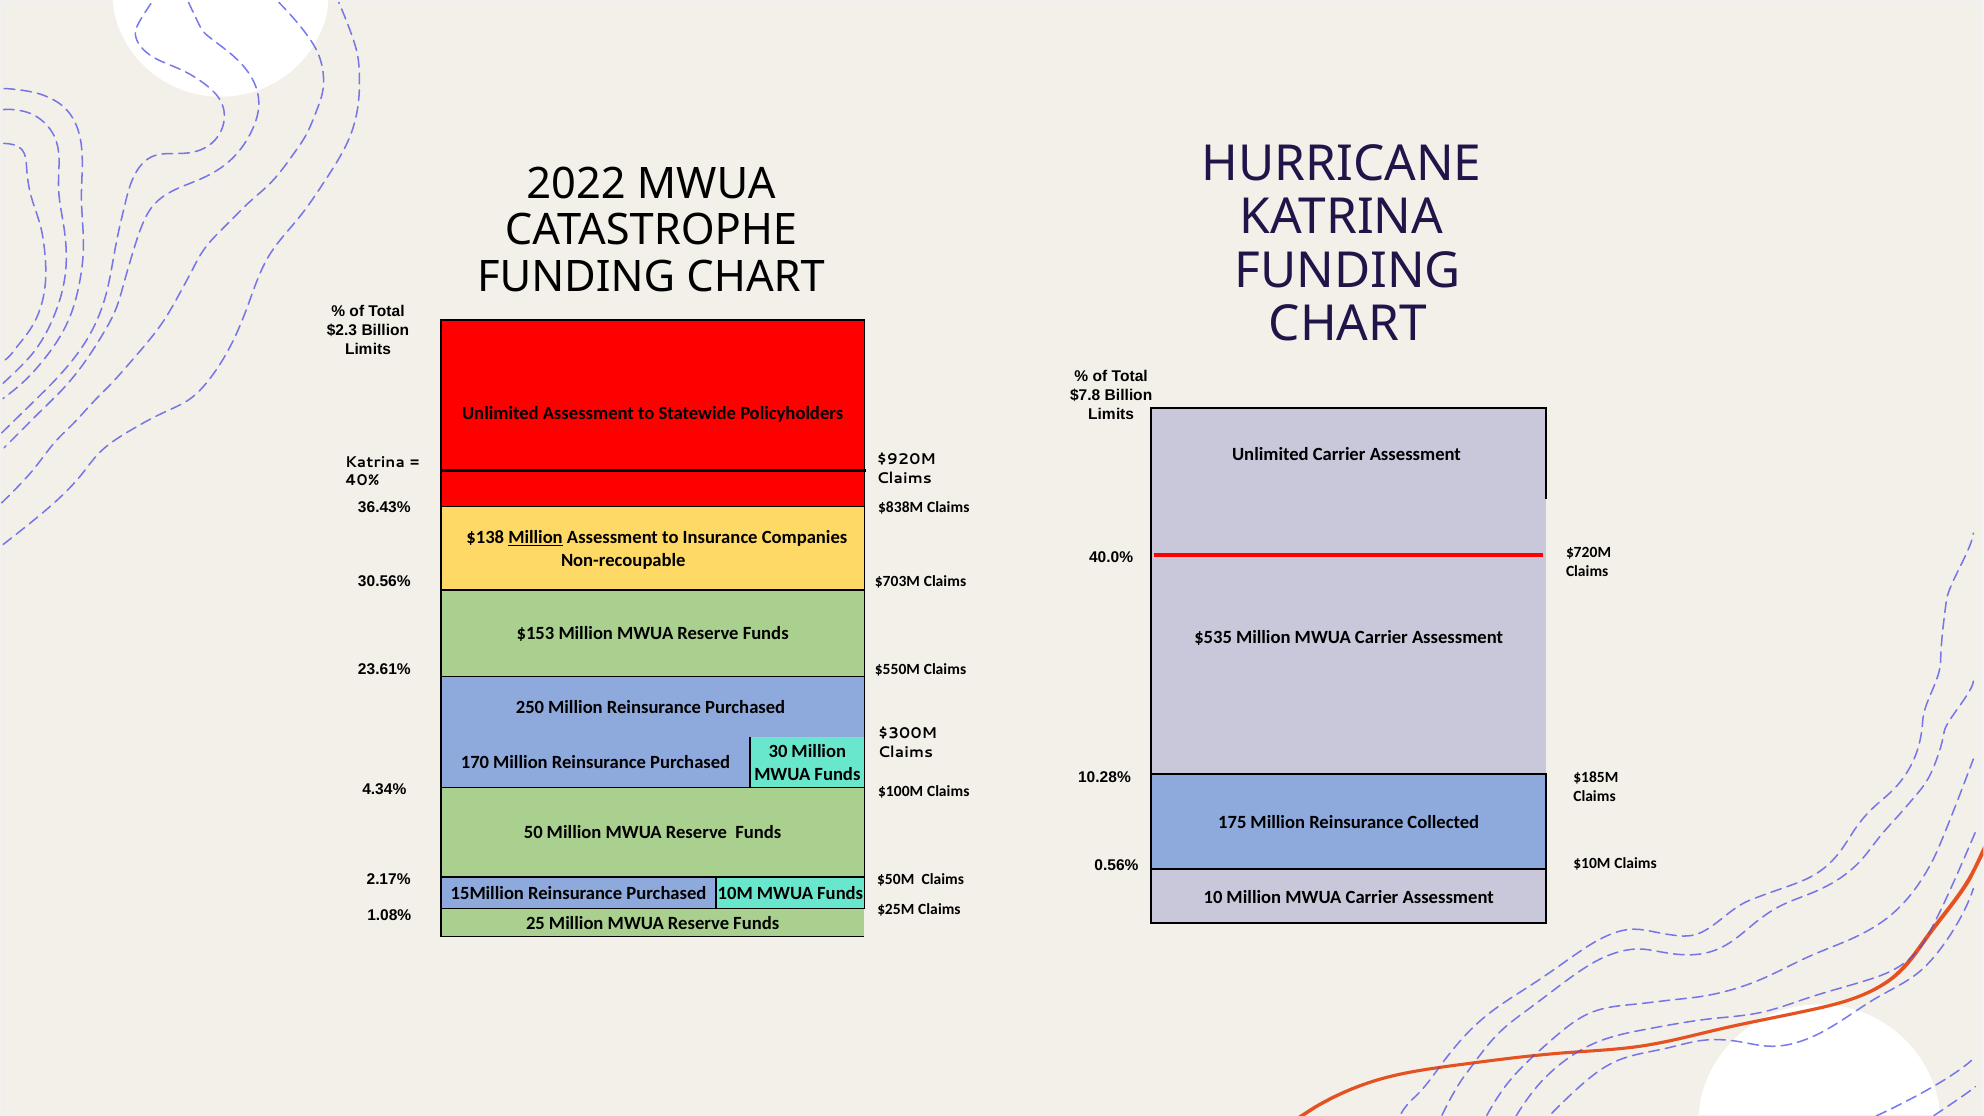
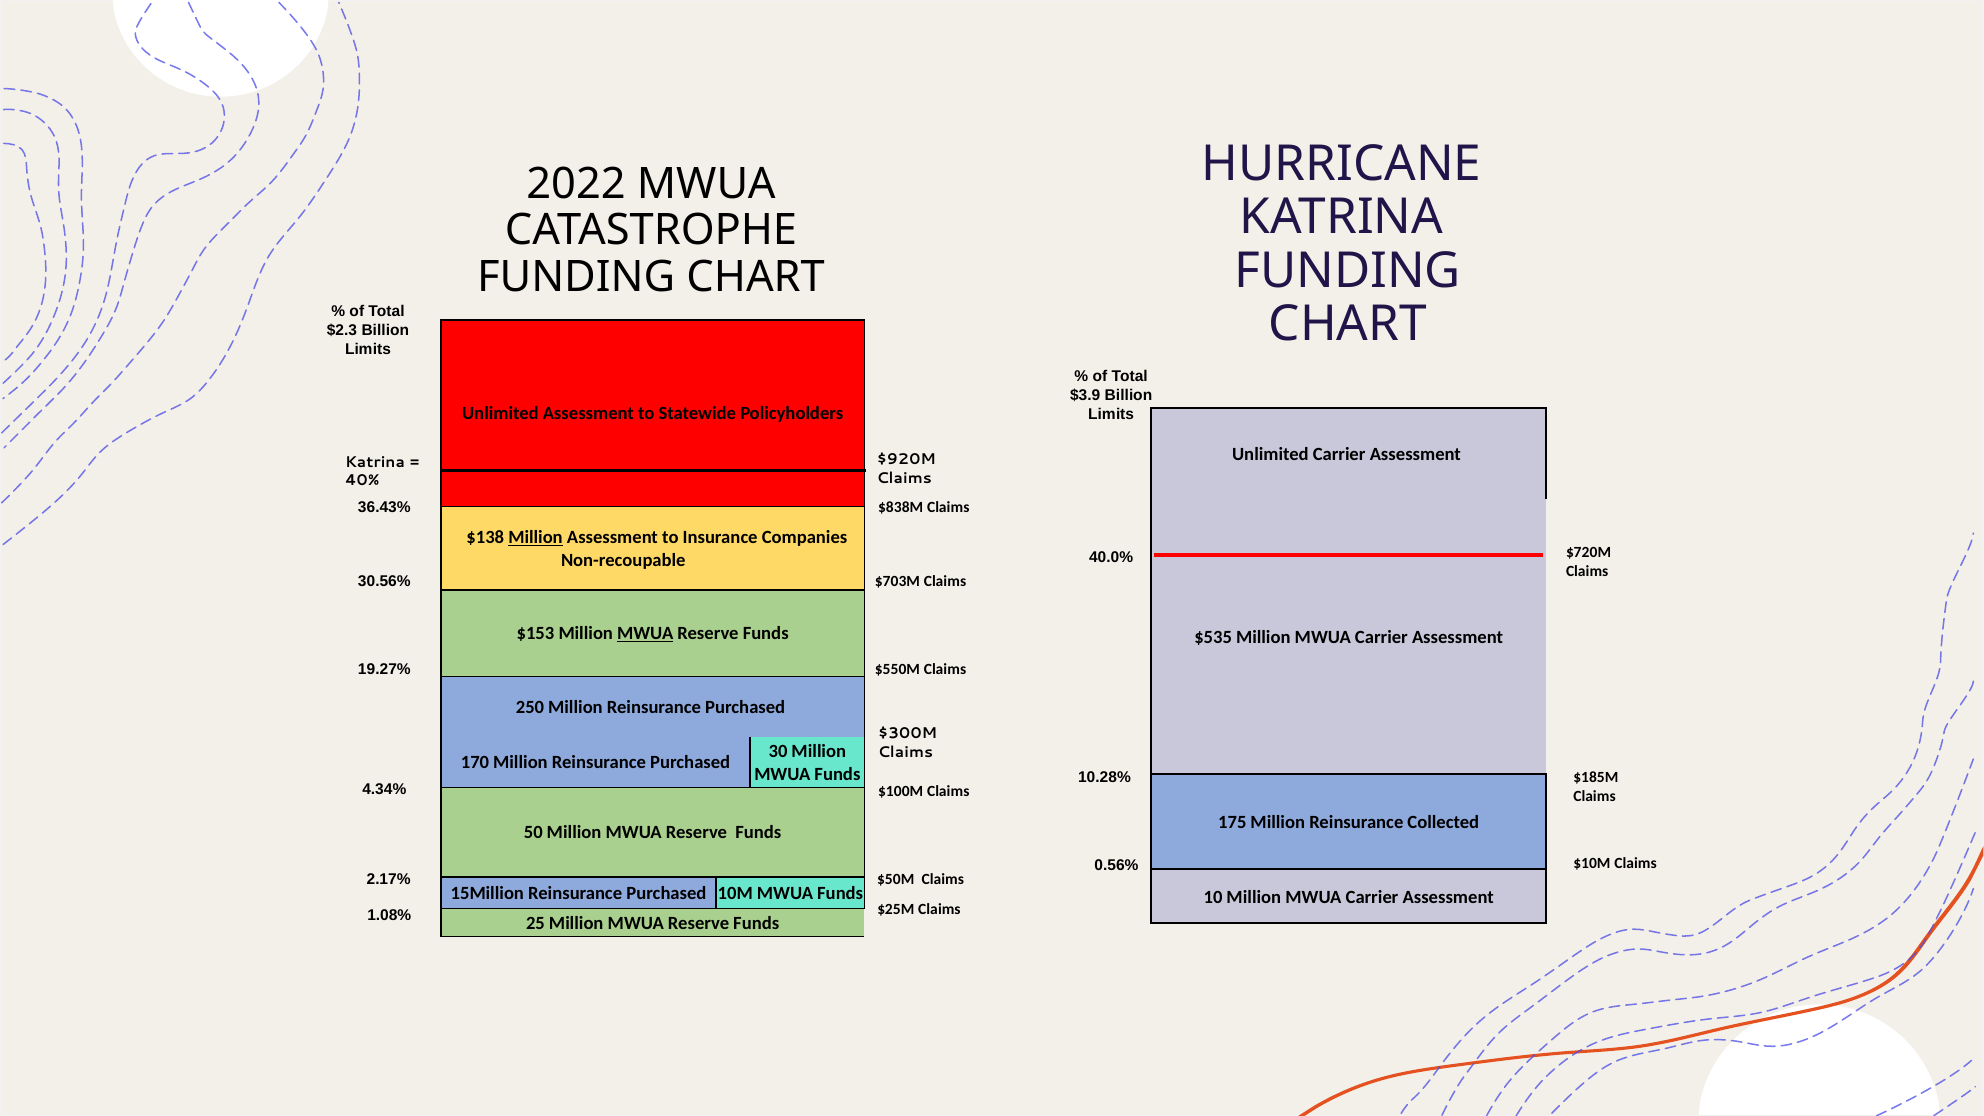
$7.8: $7.8 -> $3.9
MWUA at (645, 634) underline: none -> present
23.61%: 23.61% -> 19.27%
